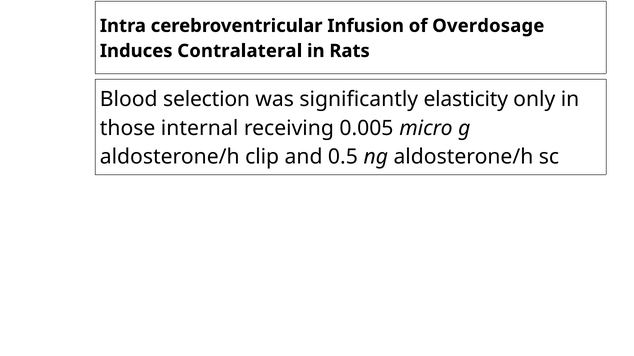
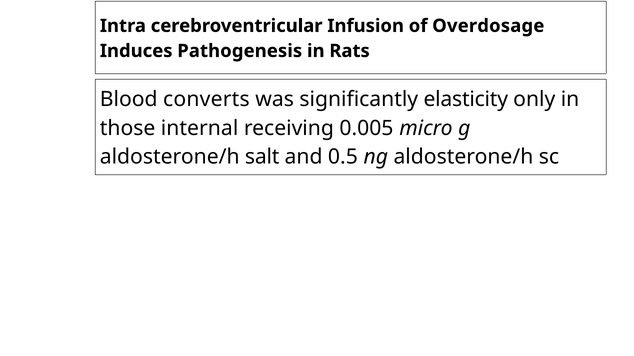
Contralateral: Contralateral -> Pathogenesis
selection: selection -> converts
clip: clip -> salt
